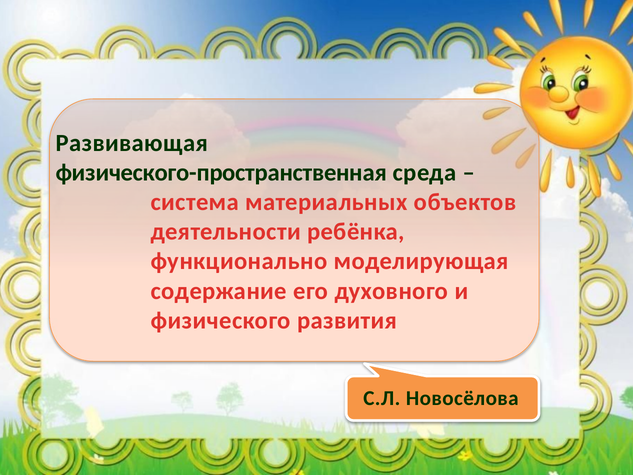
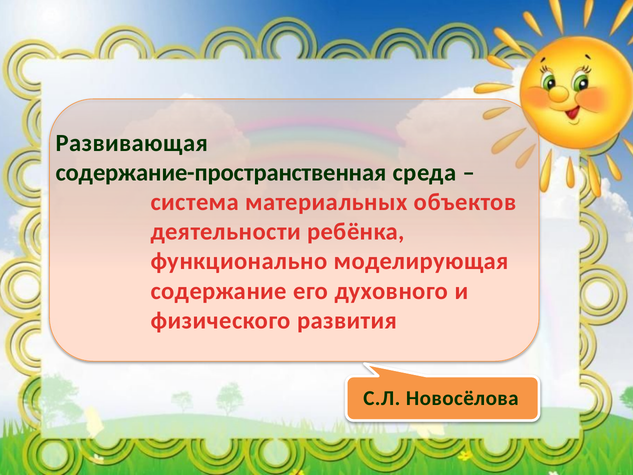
физического-пространственная: физического-пространственная -> содержание-пространственная
